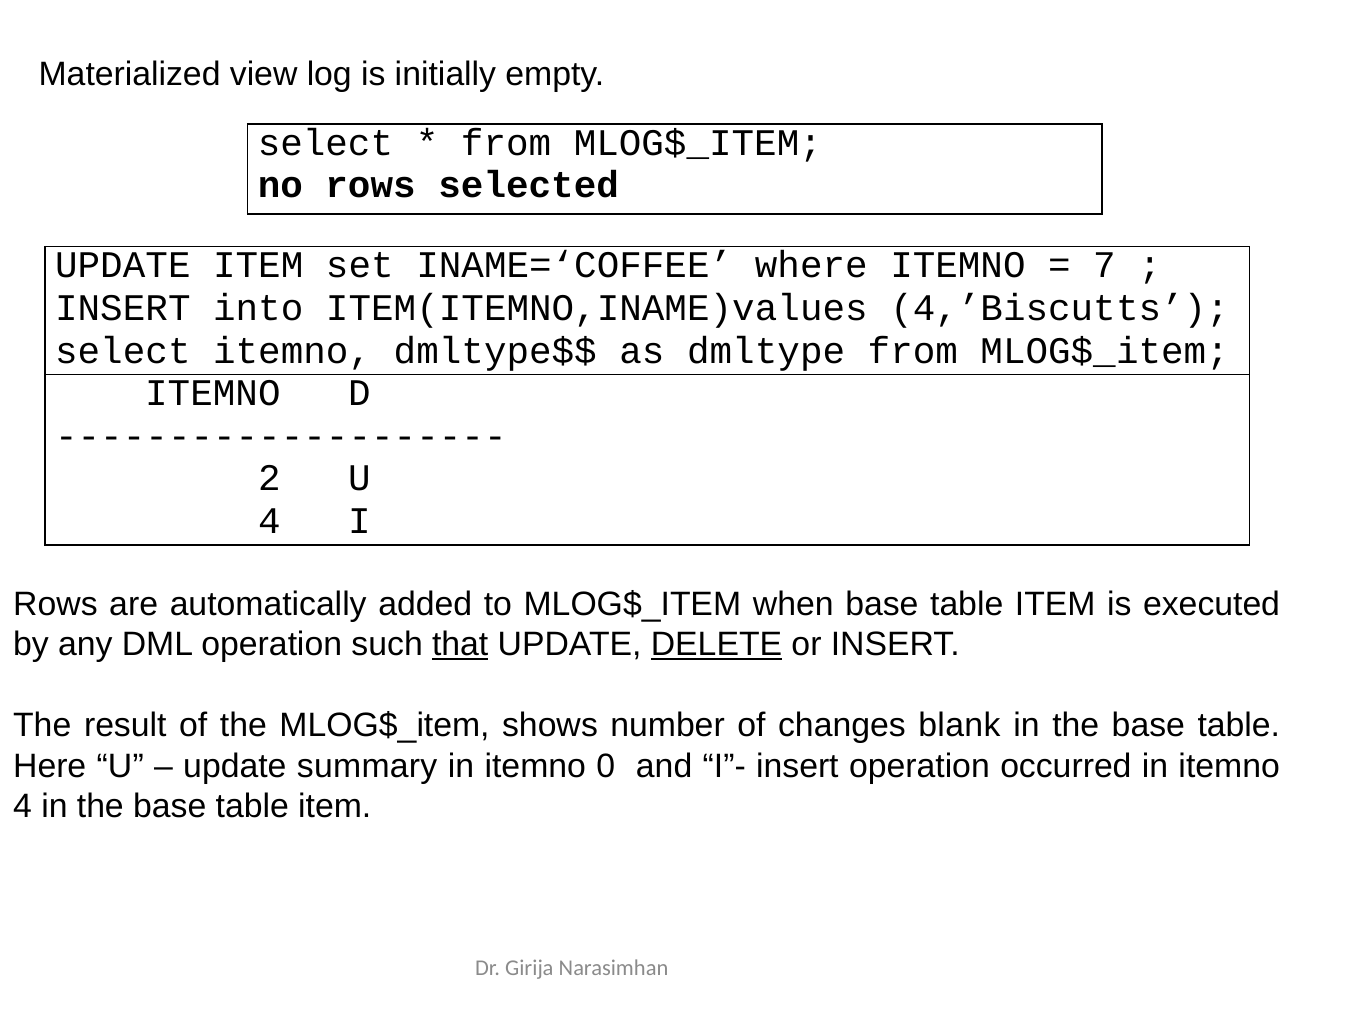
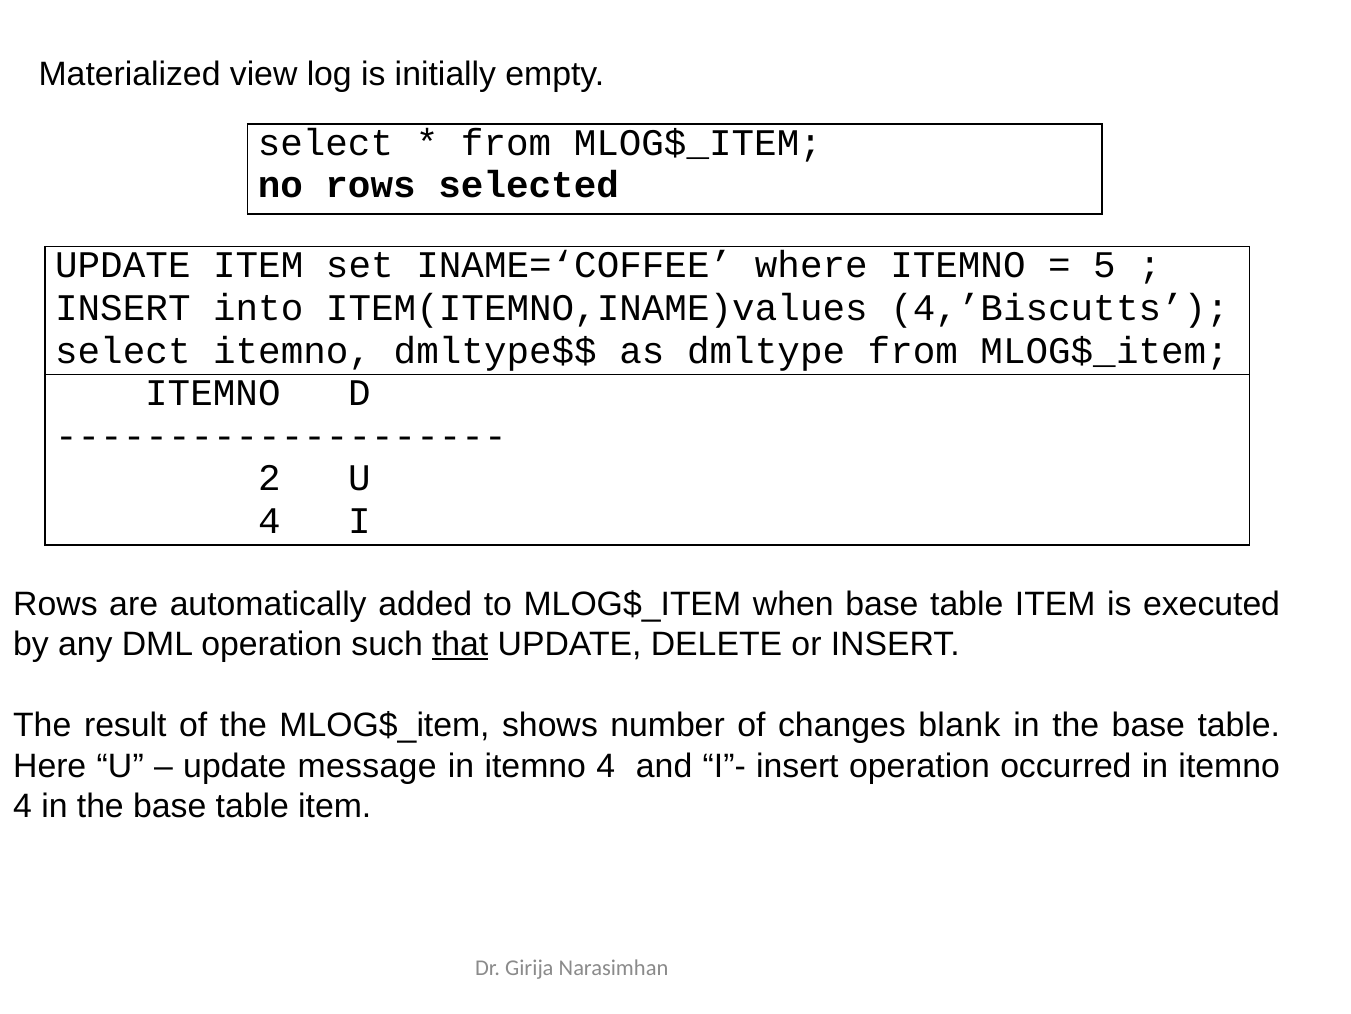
7: 7 -> 5
DELETE underline: present -> none
summary: summary -> message
0 at (606, 766): 0 -> 4
